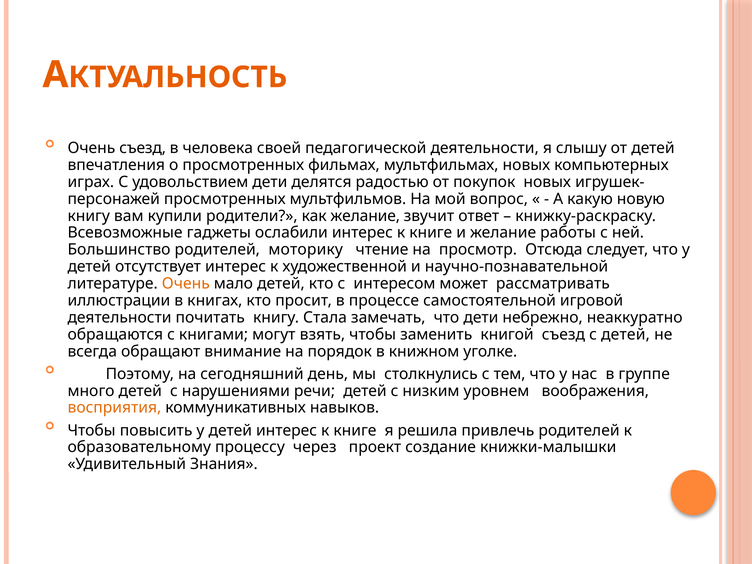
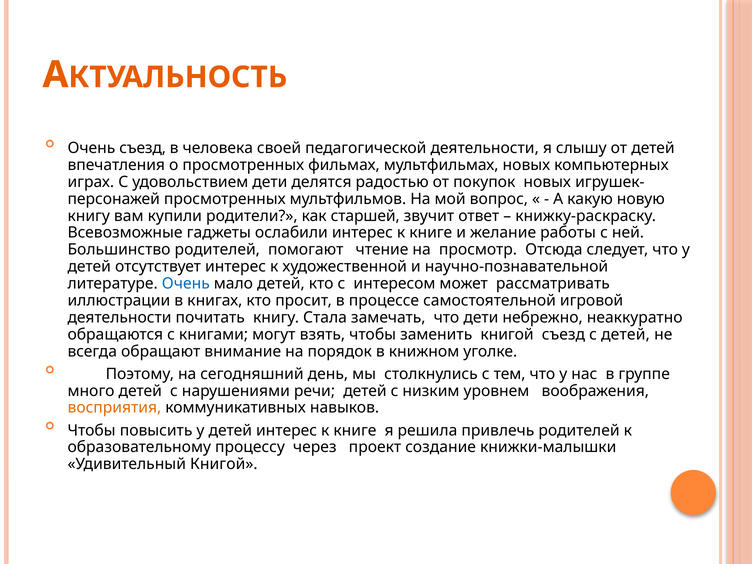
как желание: желание -> старшей
моторику: моторику -> помогают
Очень at (186, 284) colour: orange -> blue
Удивительный Знания: Знания -> Книгой
